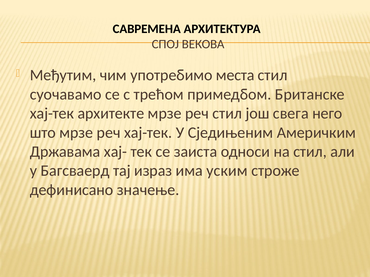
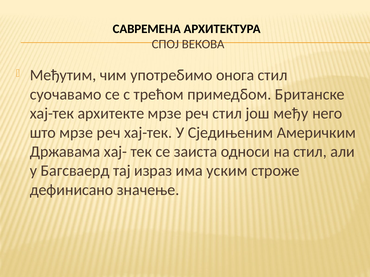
места: места -> онога
свега: свега -> међу
